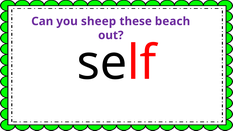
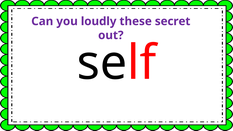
sheep: sheep -> loudly
beach: beach -> secret
